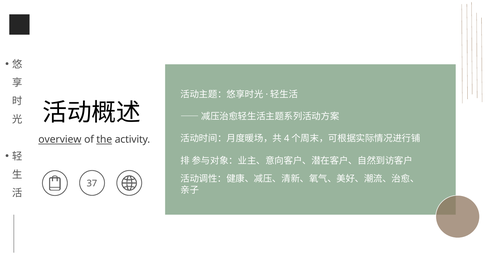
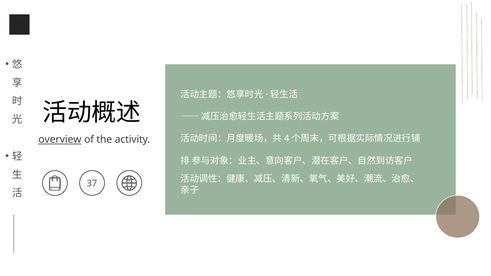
the underline: present -> none
